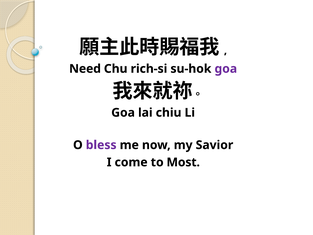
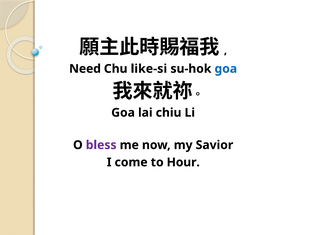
rich-si: rich-si -> like-si
goa at (226, 69) colour: purple -> blue
Most: Most -> Hour
